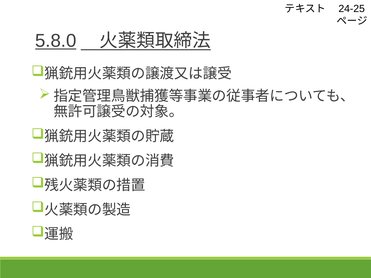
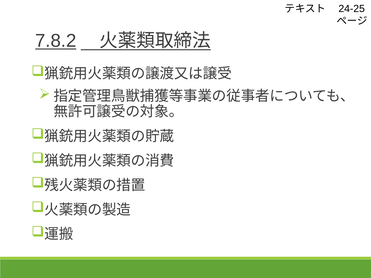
5.8.0: 5.8.0 -> 7.8.2
